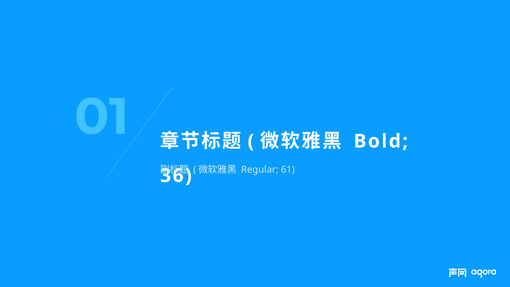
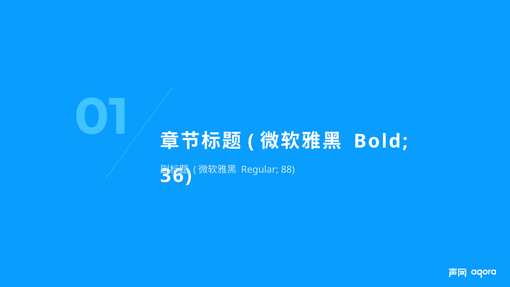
61: 61 -> 88
